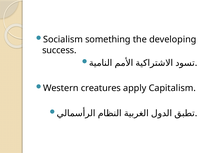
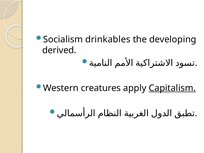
something: something -> drinkables
success: success -> derived
Capitalism underline: none -> present
